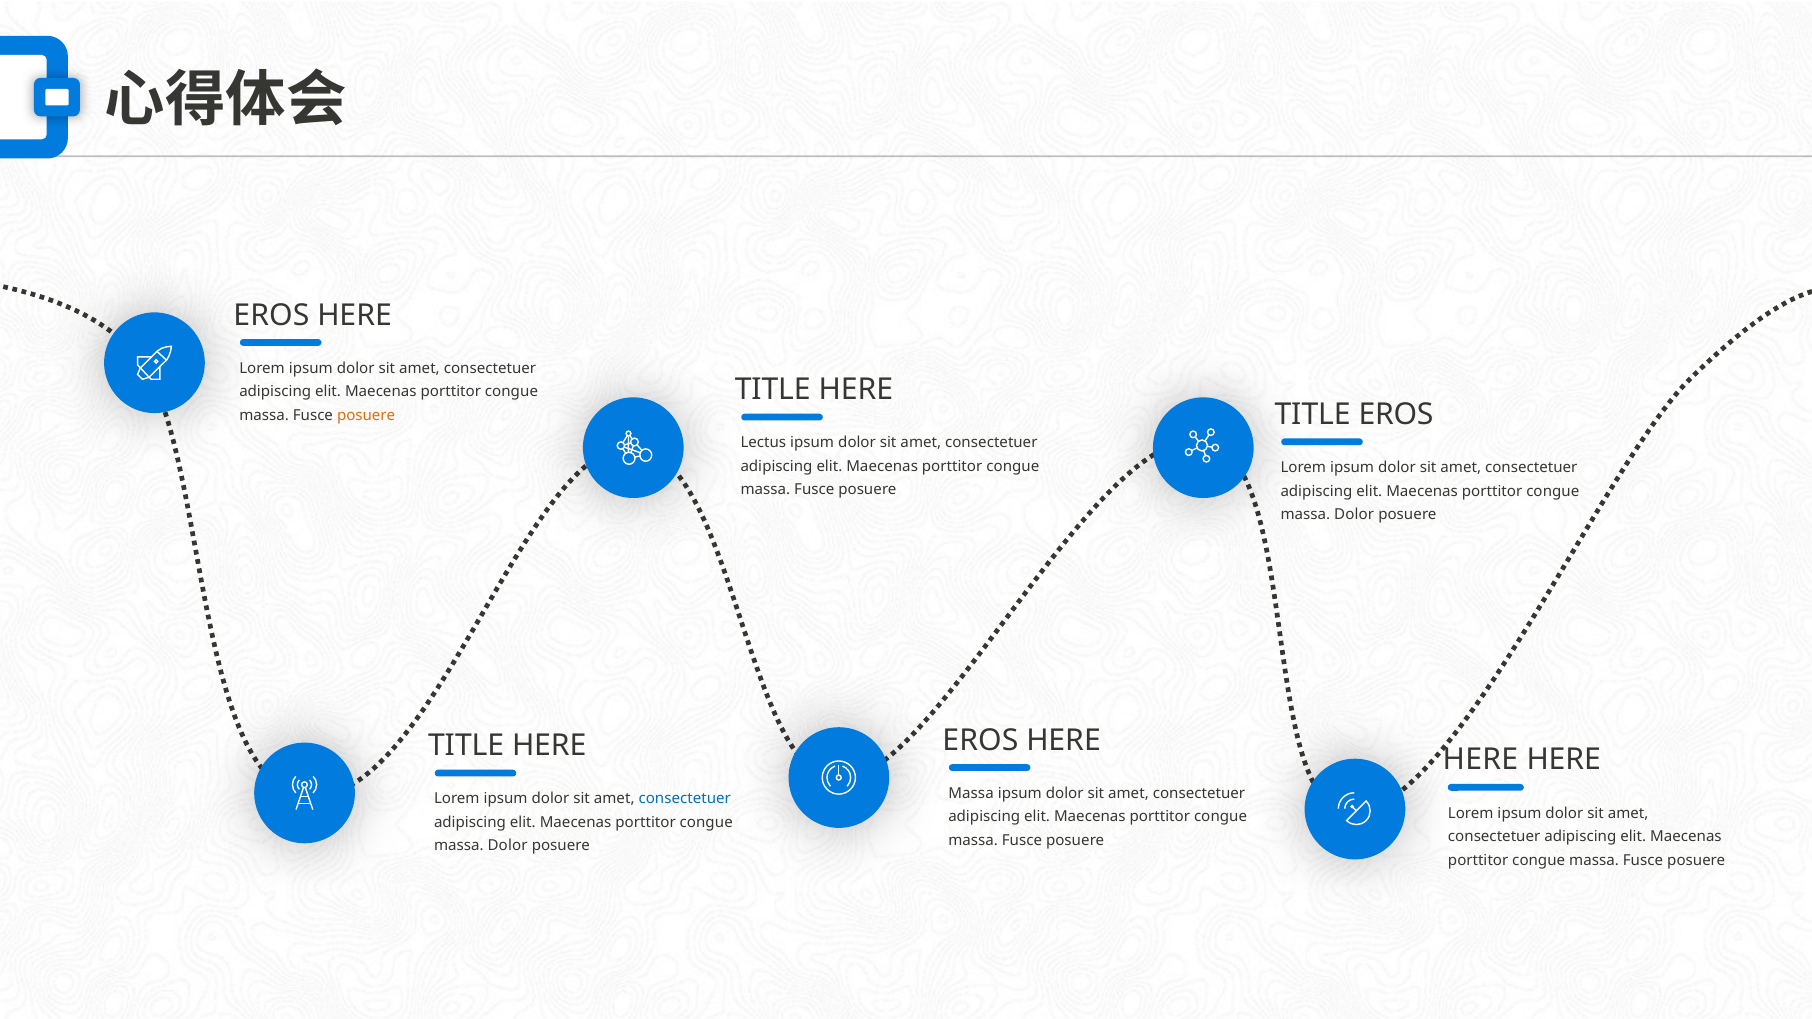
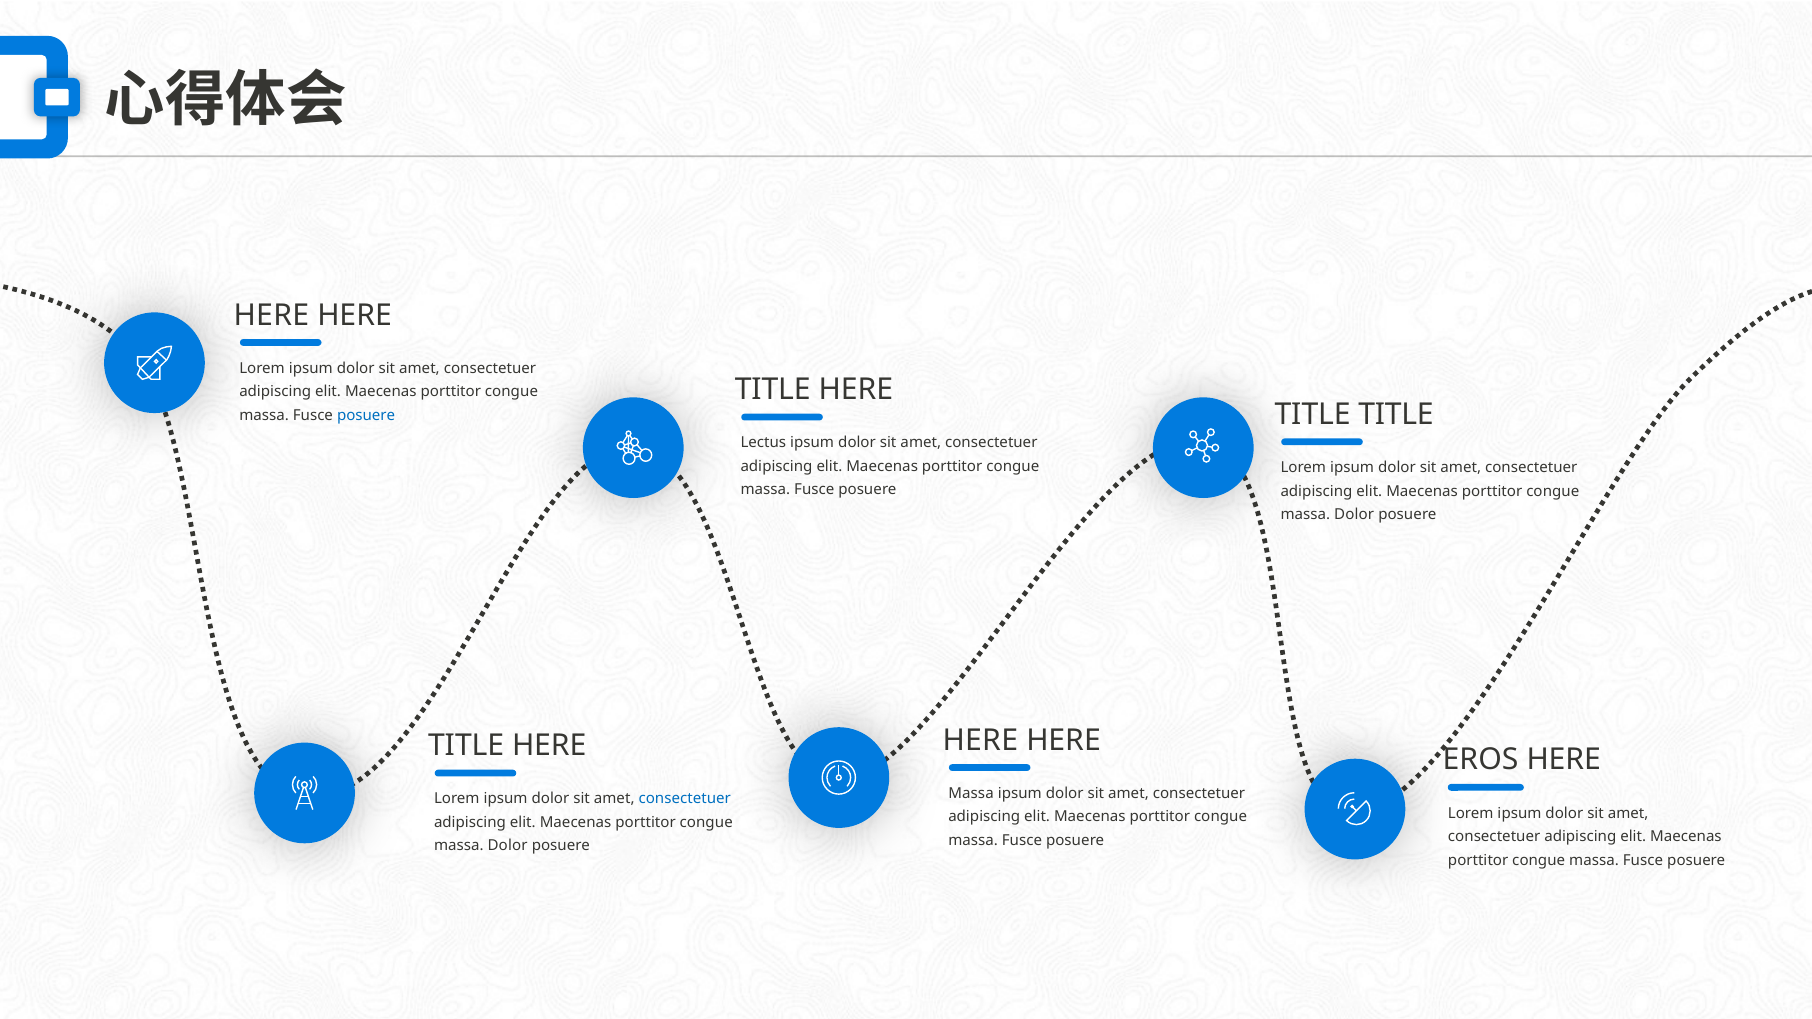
EROS at (271, 315): EROS -> HERE
TITLE EROS: EROS -> TITLE
posuere at (366, 415) colour: orange -> blue
EROS at (980, 740): EROS -> HERE
HERE at (1480, 760): HERE -> EROS
